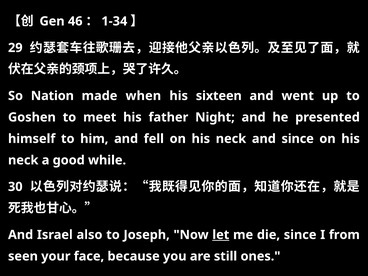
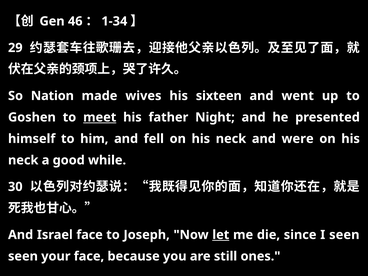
when: when -> wives
meet underline: none -> present
and since: since -> were
Israel also: also -> face
I from: from -> seen
